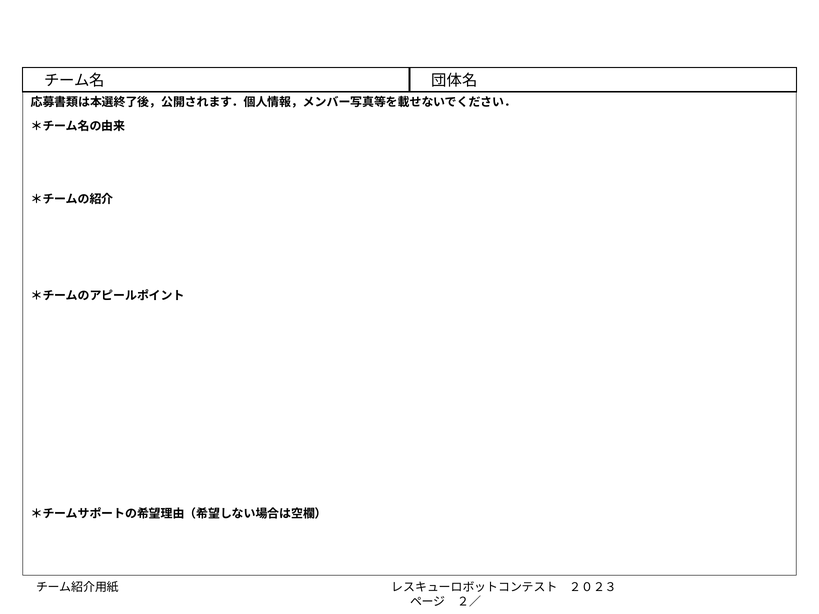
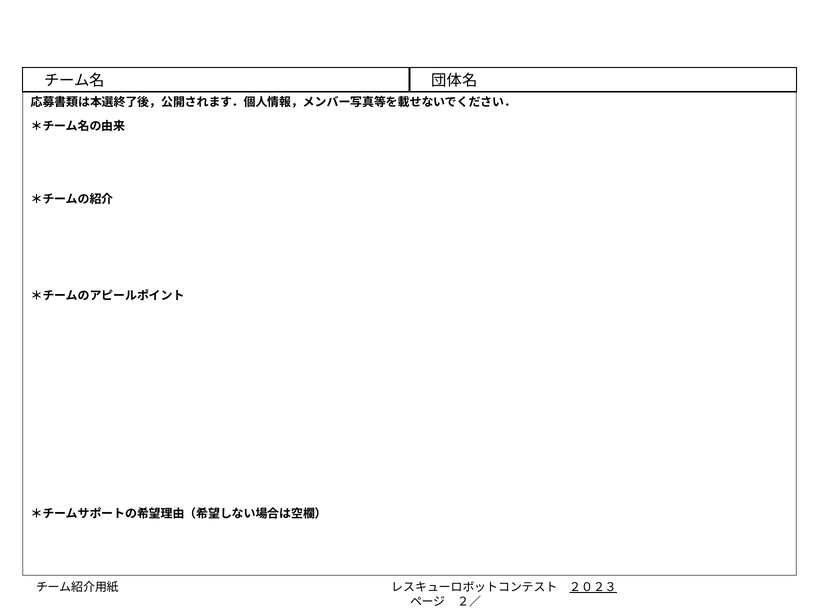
２０２３ underline: none -> present
